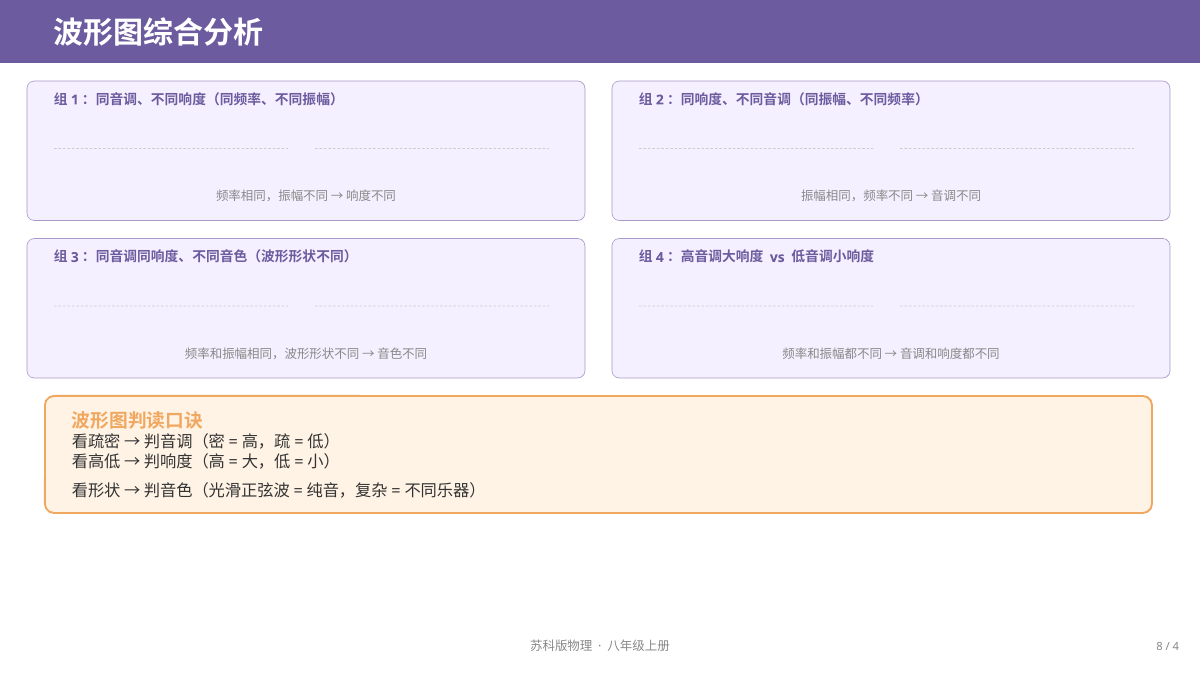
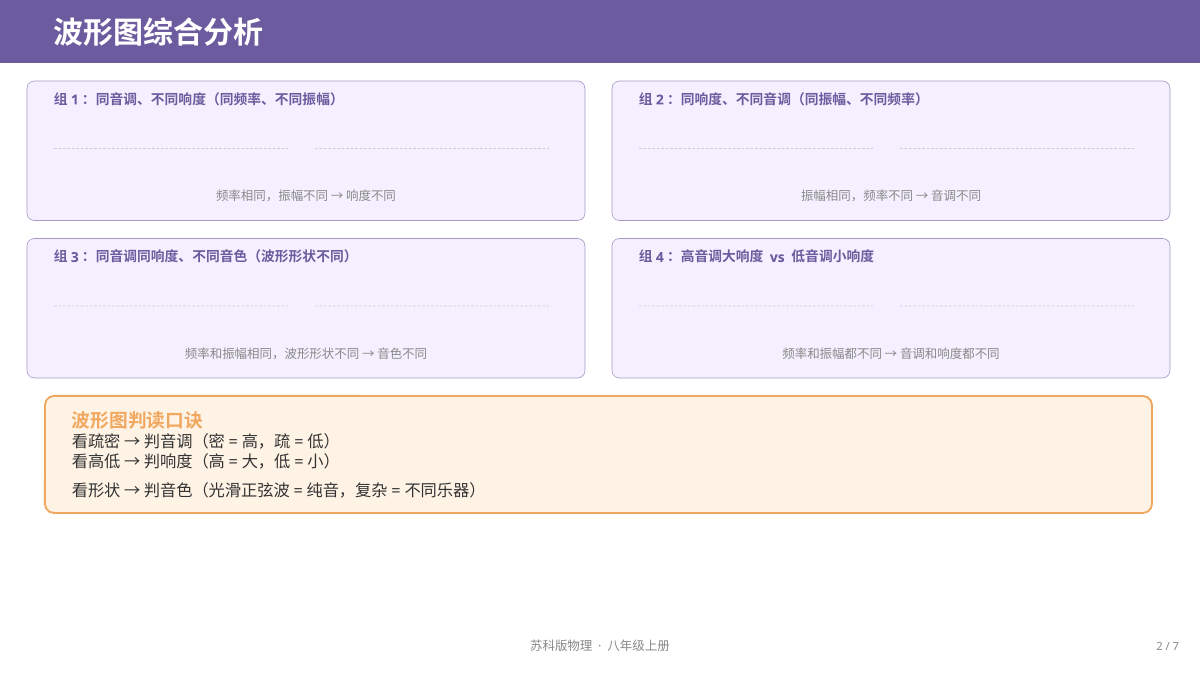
8 at (1160, 647): 8 -> 2
4 at (1176, 647): 4 -> 7
